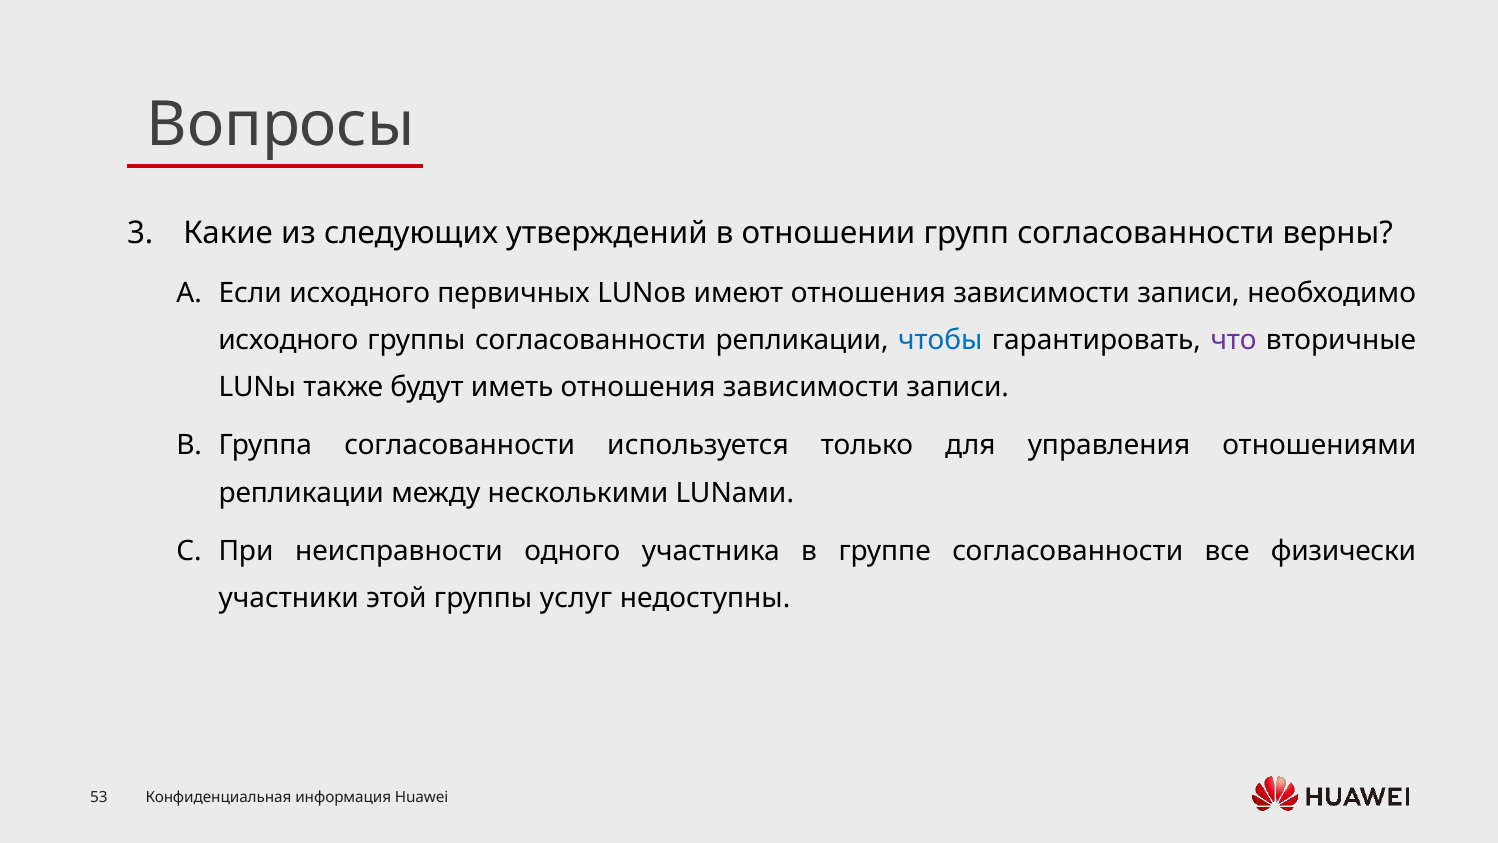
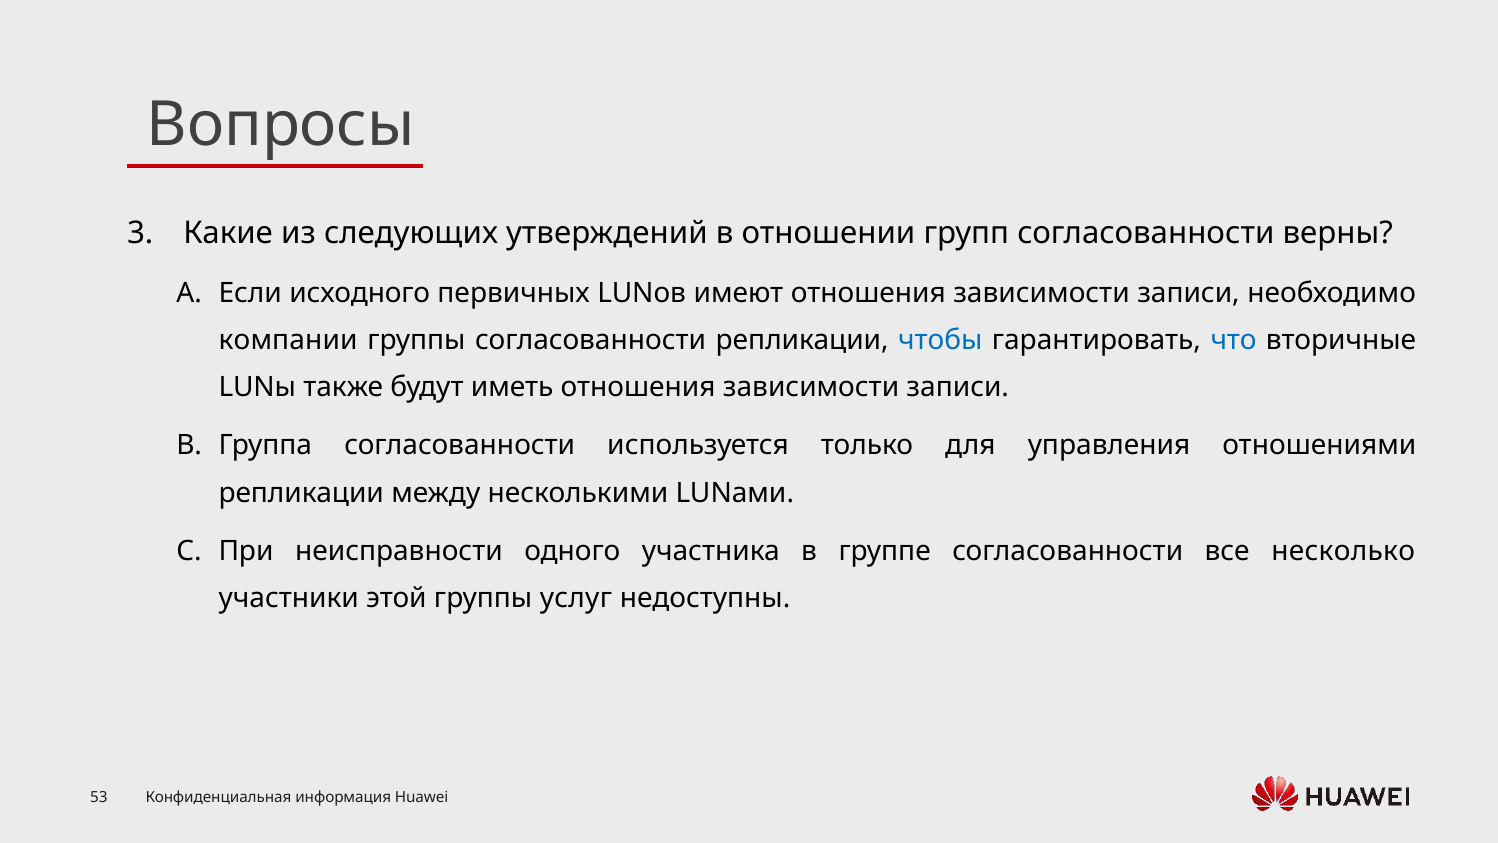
исходного at (288, 340): исходного -> компании
что colour: purple -> blue
физически: физически -> несколько
